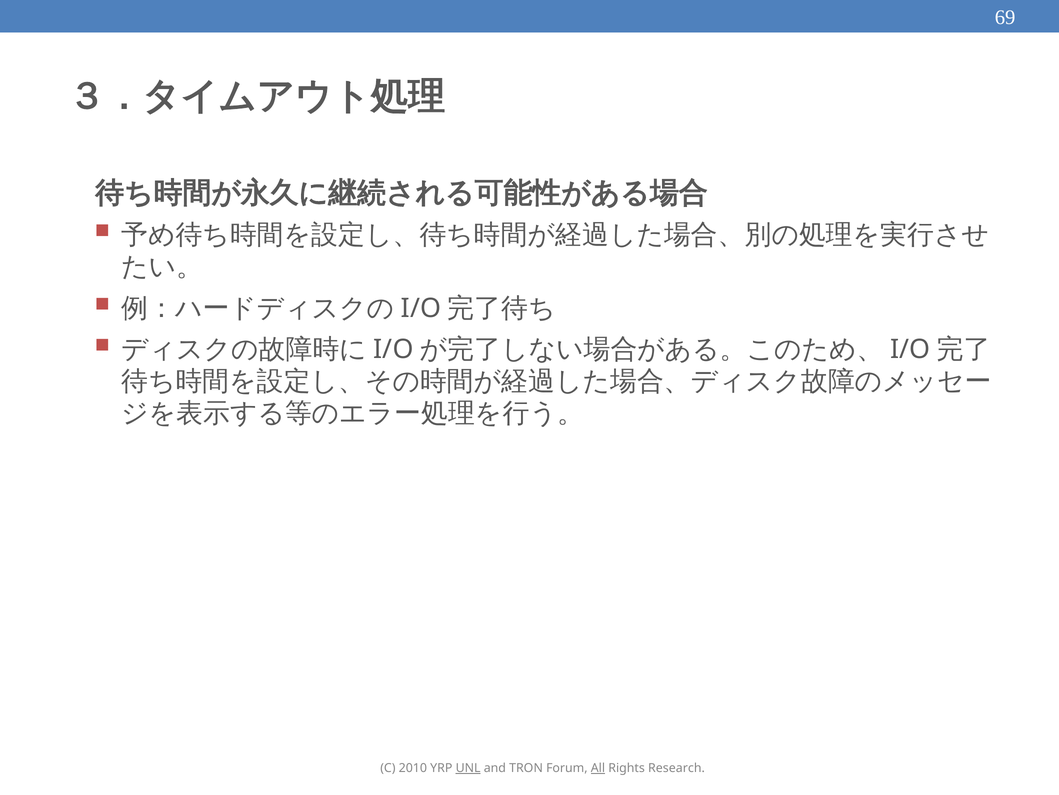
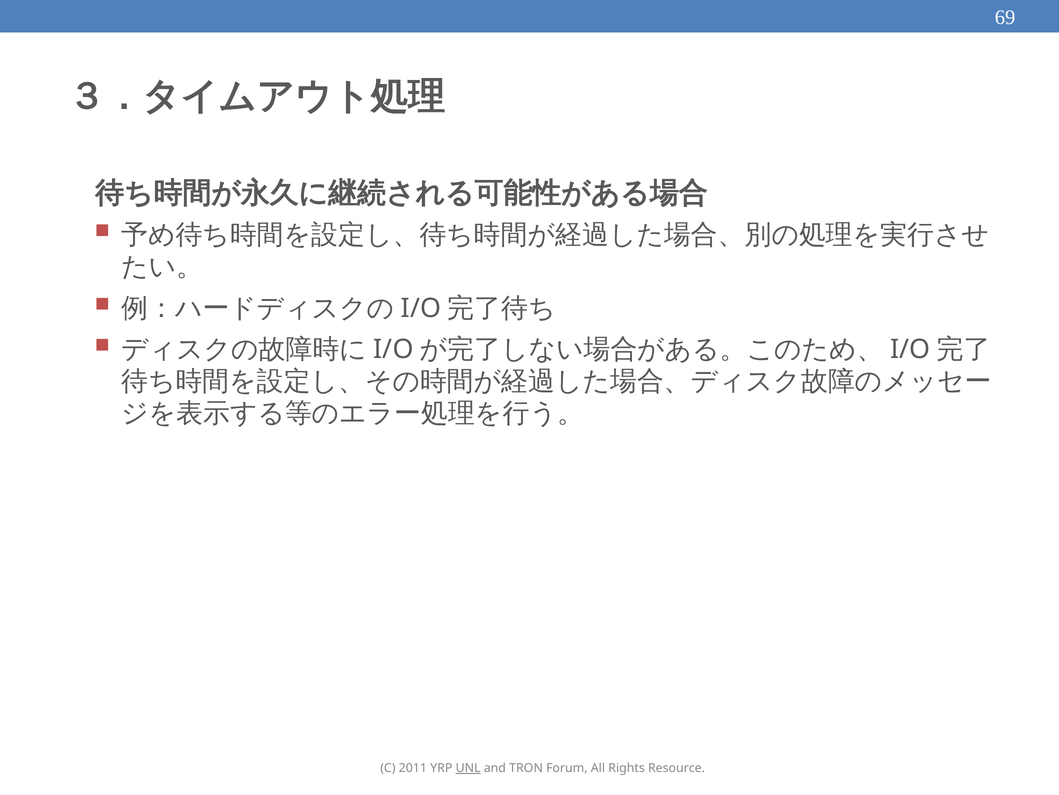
2010: 2010 -> 2011
All underline: present -> none
Research: Research -> Resource
